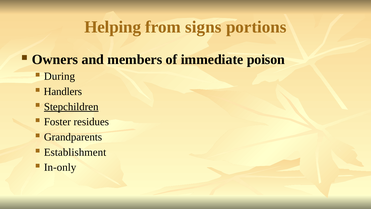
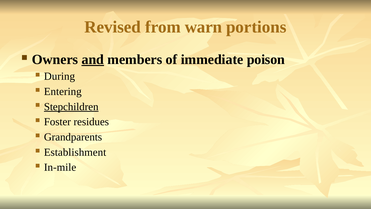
Helping: Helping -> Revised
signs: signs -> warn
and underline: none -> present
Handlers: Handlers -> Entering
In-only: In-only -> In-mile
